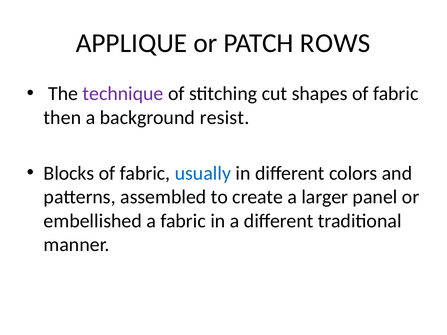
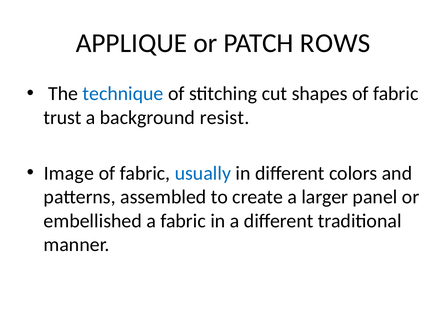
technique colour: purple -> blue
then: then -> trust
Blocks: Blocks -> Image
